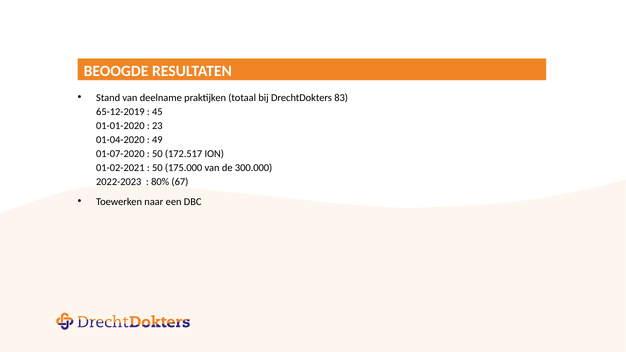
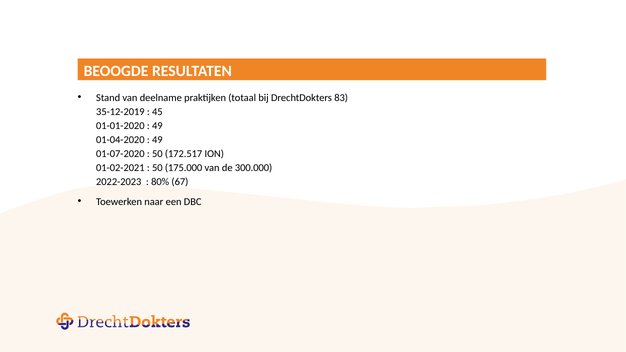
65-12-2019: 65-12-2019 -> 35-12-2019
23 at (157, 126): 23 -> 49
